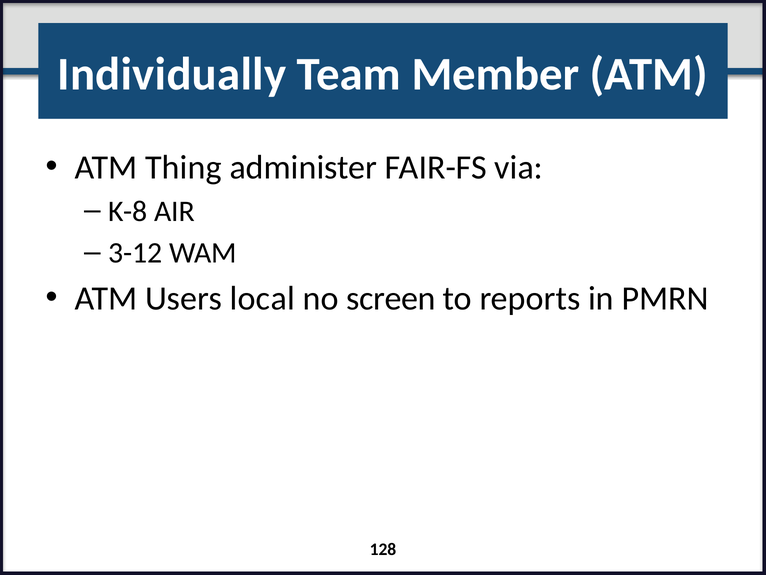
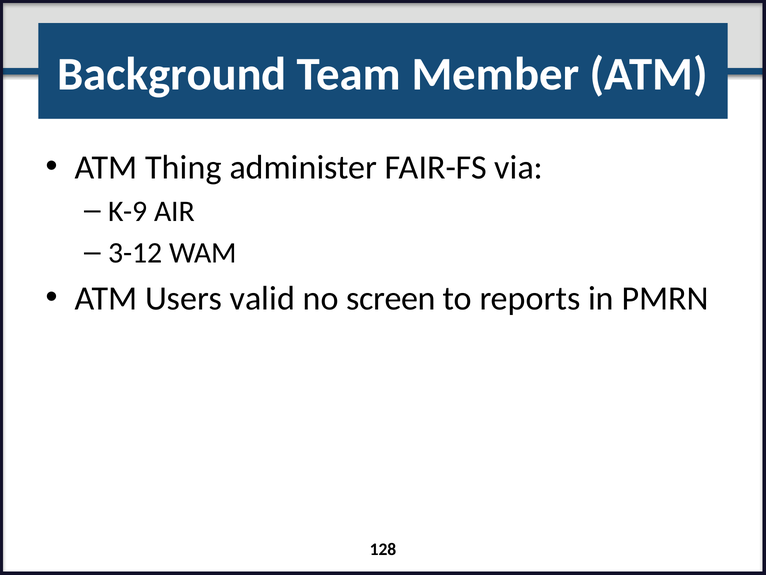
Individually: Individually -> Background
K-8: K-8 -> K-9
local: local -> valid
